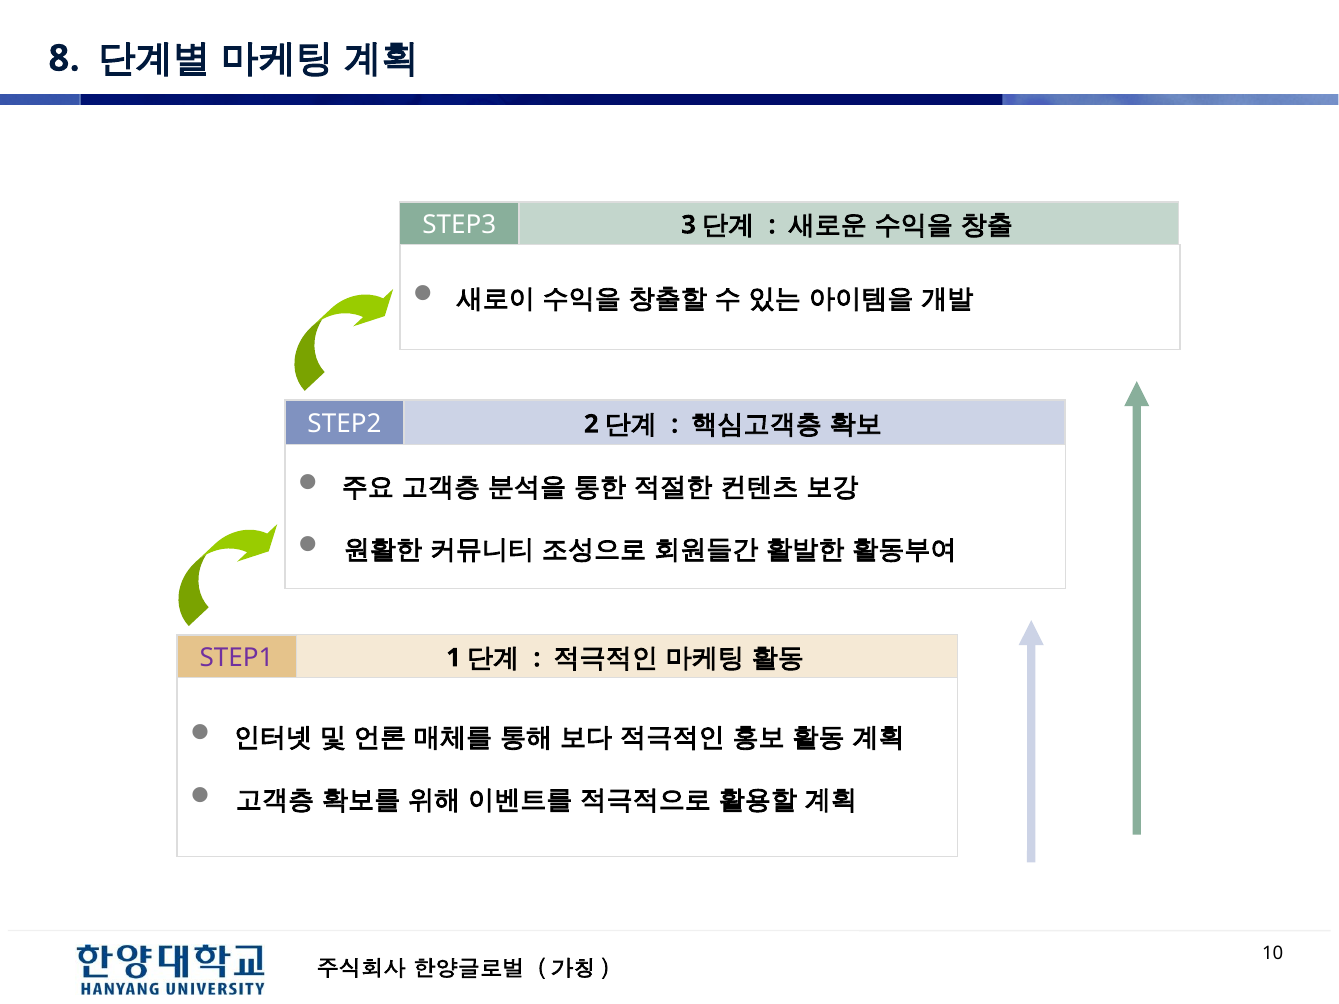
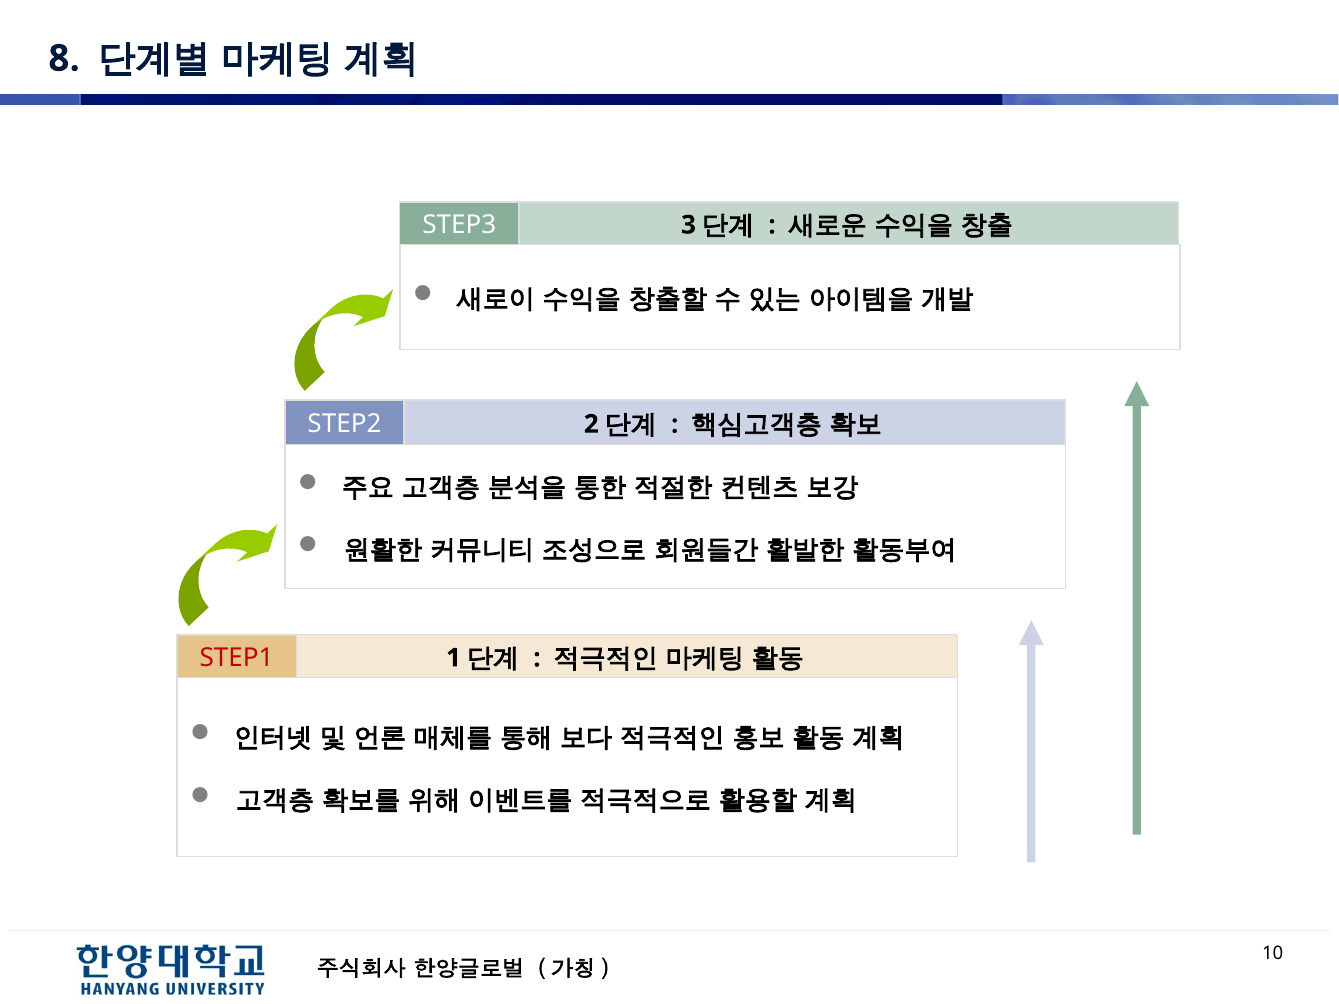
STEP1 colour: purple -> red
